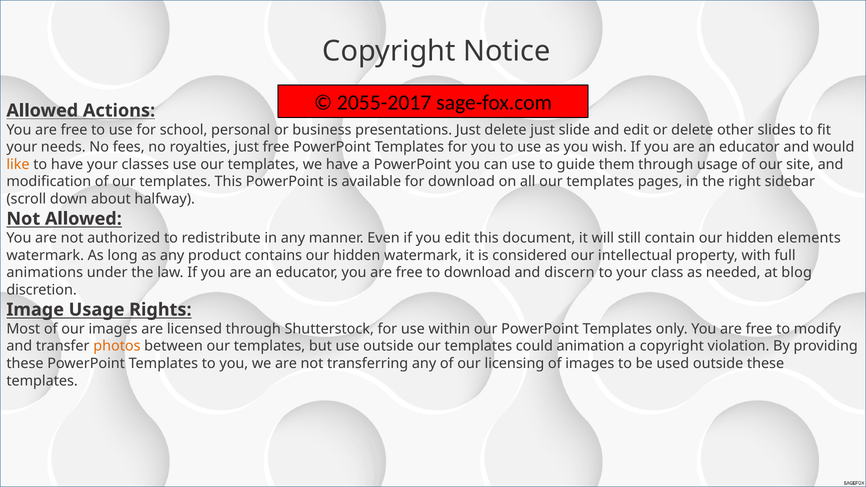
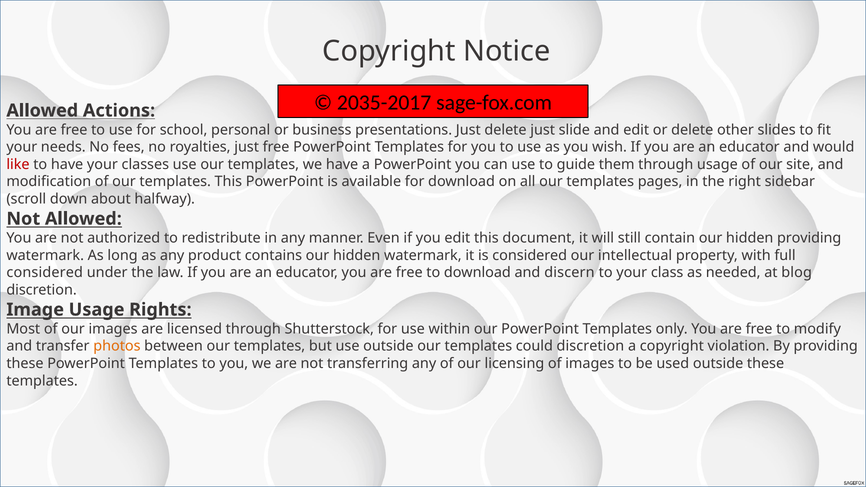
2055-2017: 2055-2017 -> 2035-2017
like colour: orange -> red
hidden elements: elements -> providing
animations at (45, 273): animations -> considered
could animation: animation -> discretion
